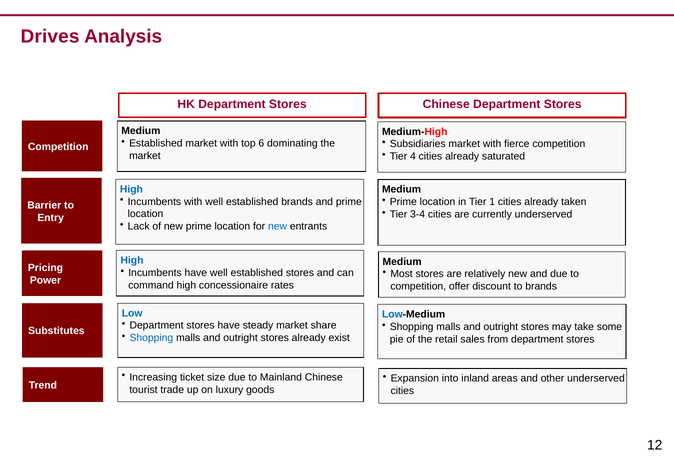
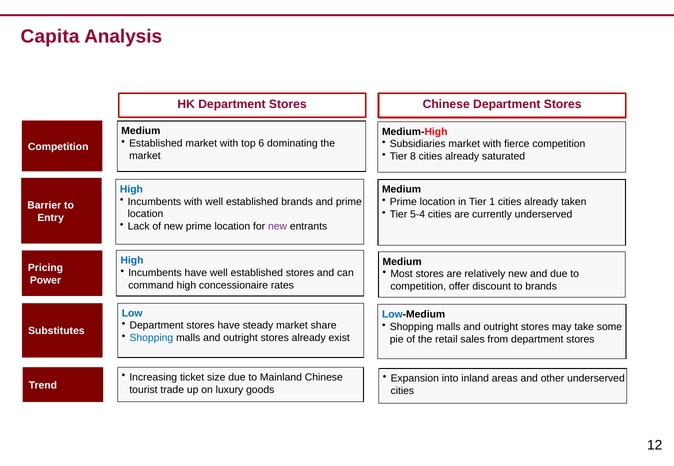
Drives: Drives -> Capita
4: 4 -> 8
3-4: 3-4 -> 5-4
new at (278, 227) colour: blue -> purple
